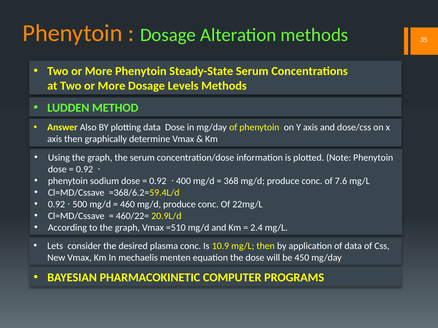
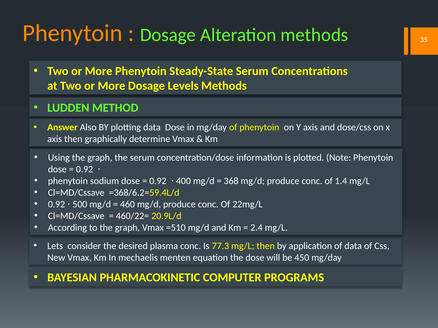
7.6: 7.6 -> 1.4
10.9: 10.9 -> 77.3
